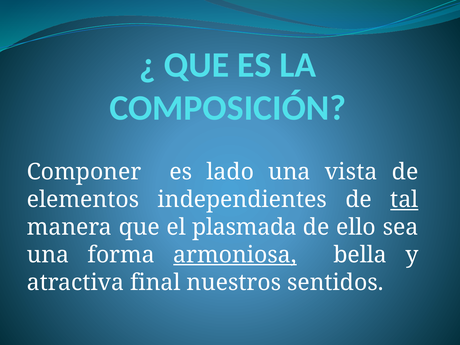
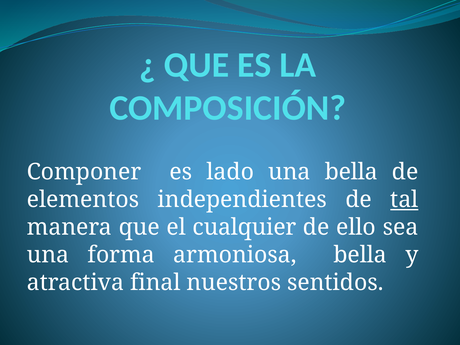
una vista: vista -> bella
plasmada: plasmada -> cualquier
armoniosa underline: present -> none
